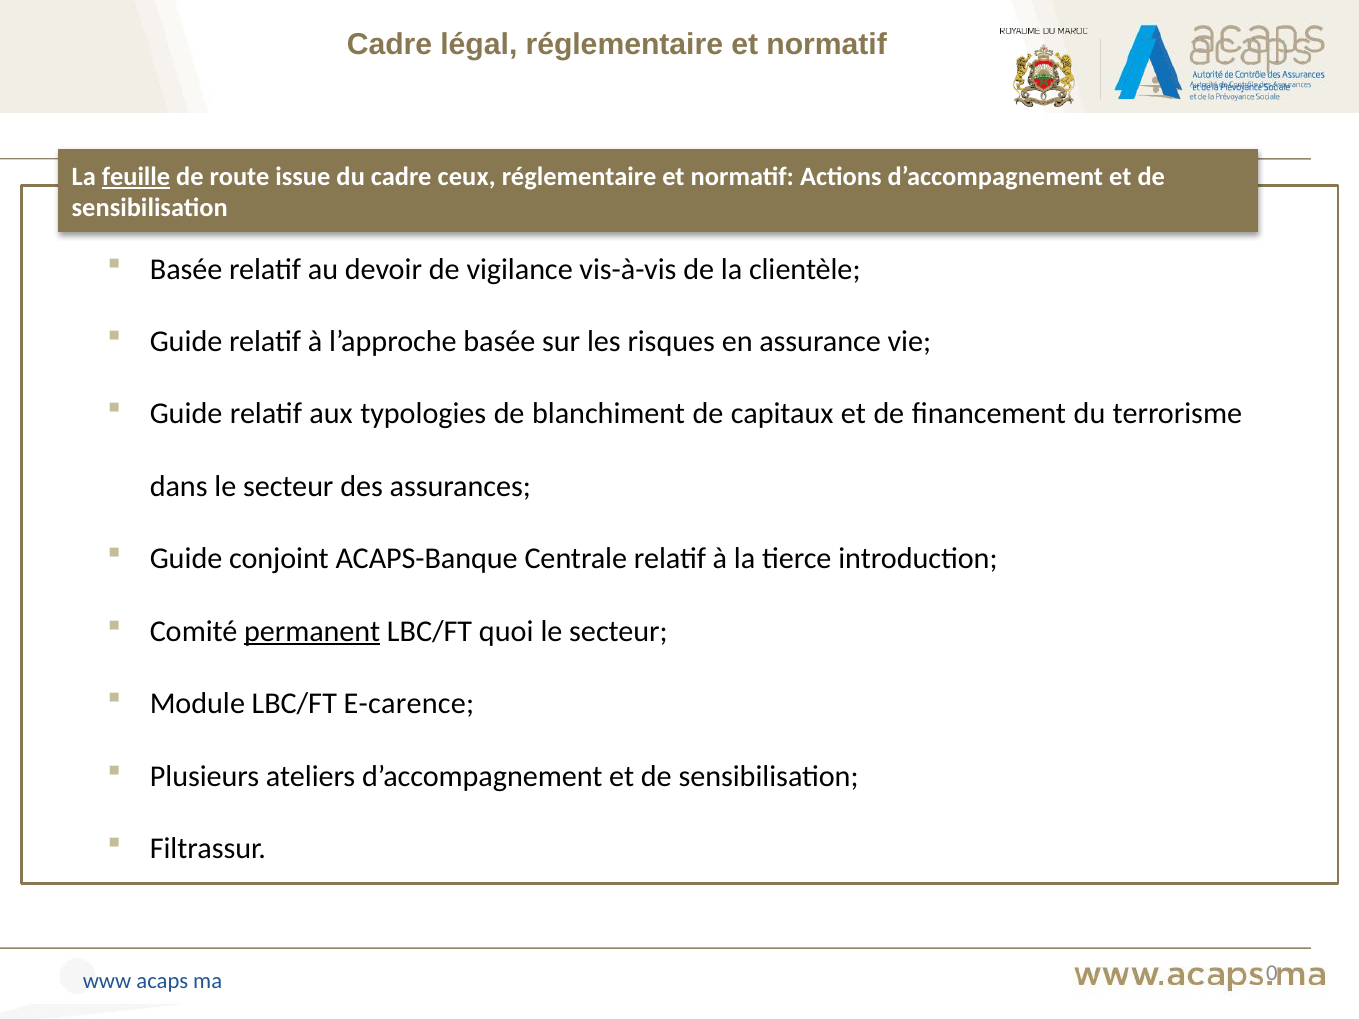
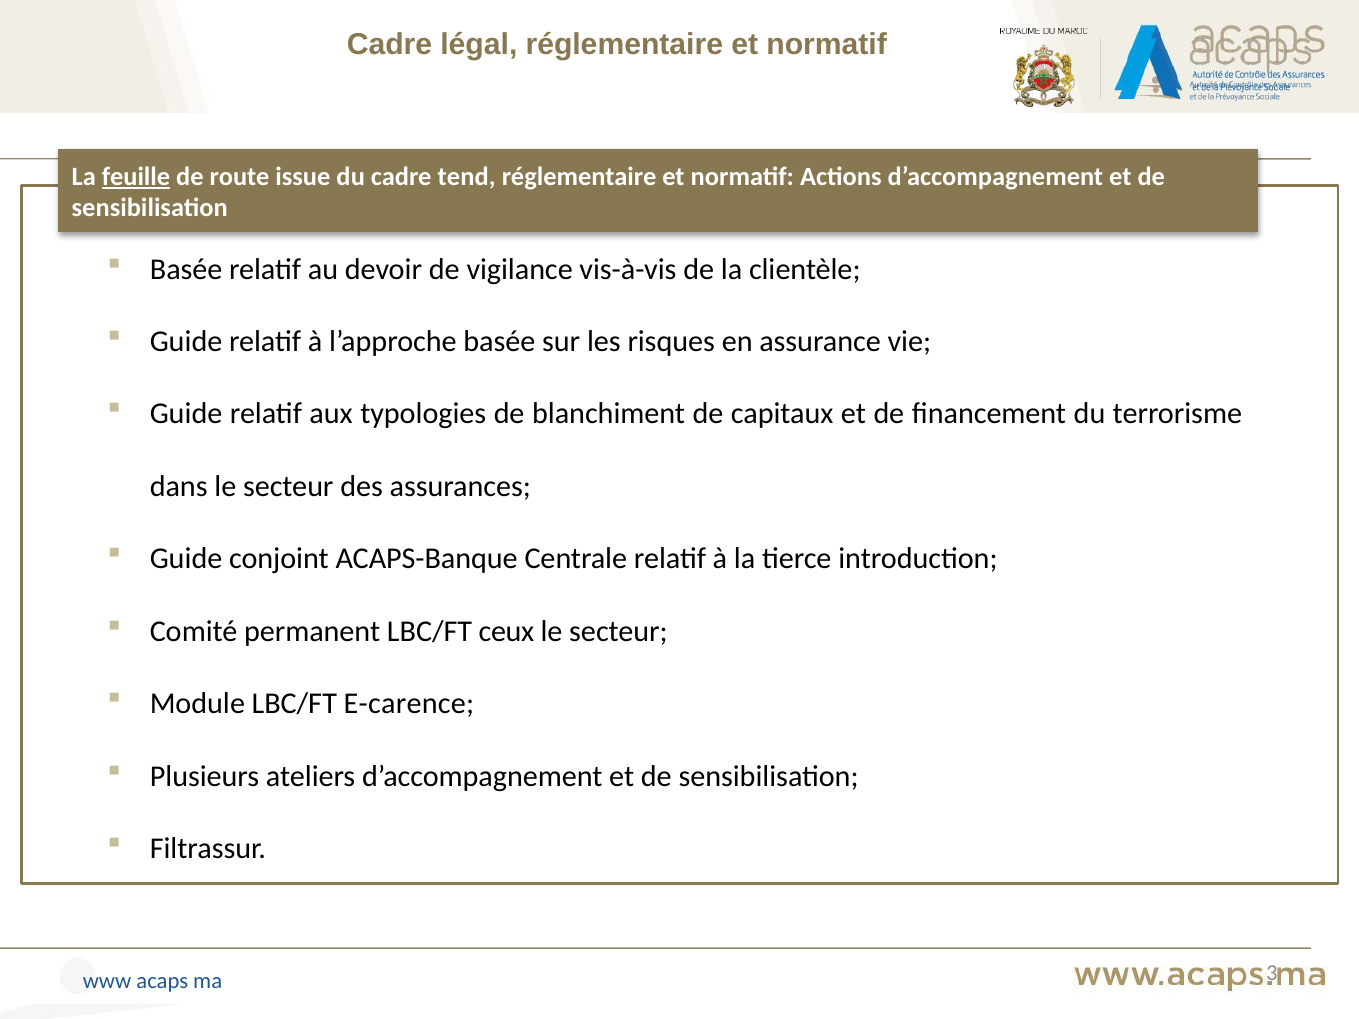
ceux: ceux -> tend
permanent underline: present -> none
quoi: quoi -> ceux
0: 0 -> 3
